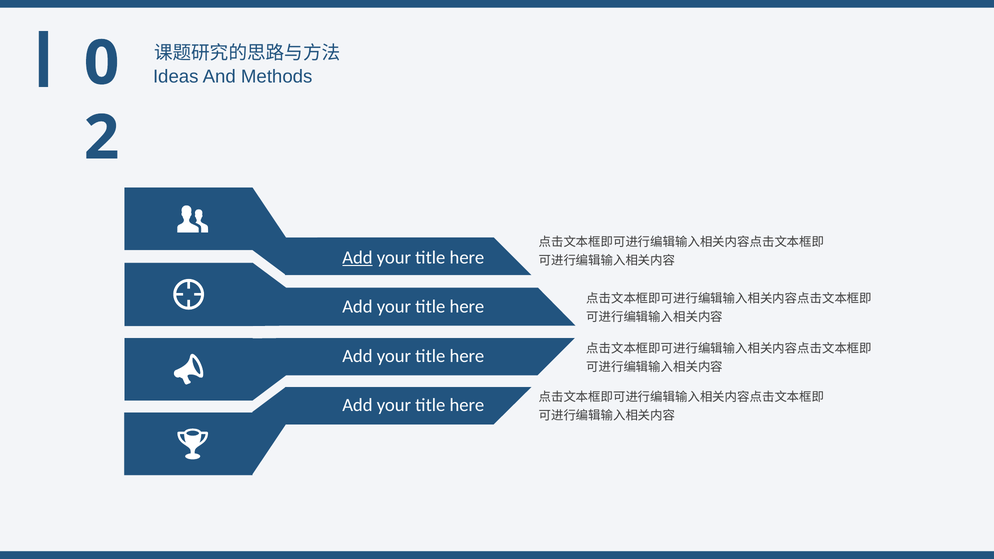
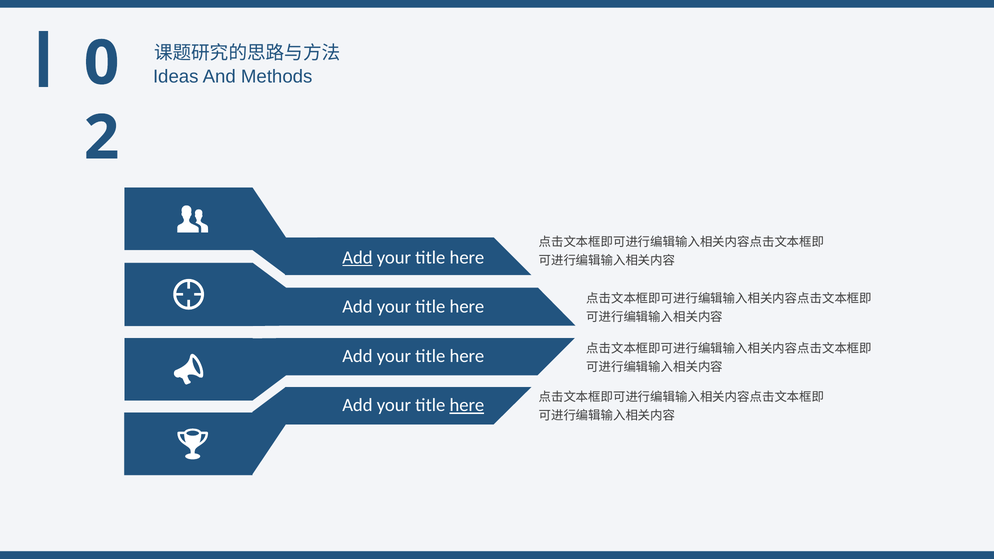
here at (467, 405) underline: none -> present
